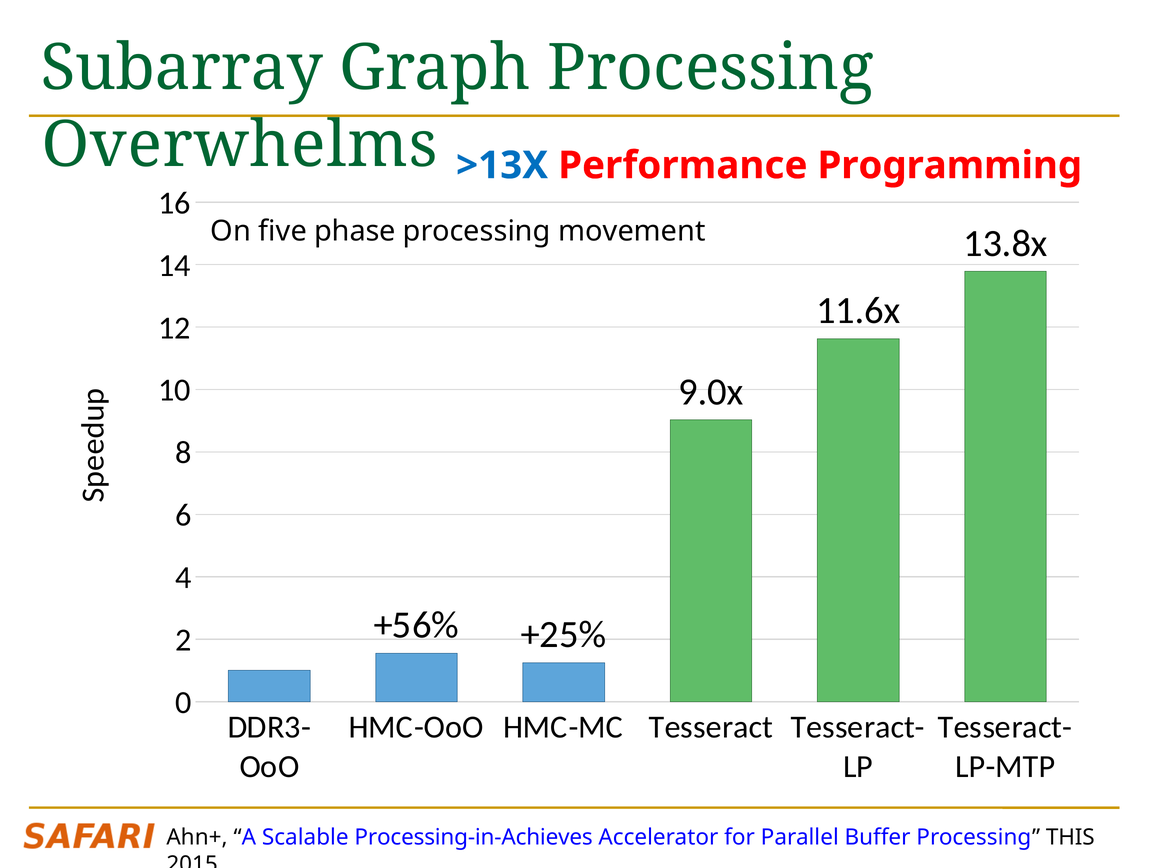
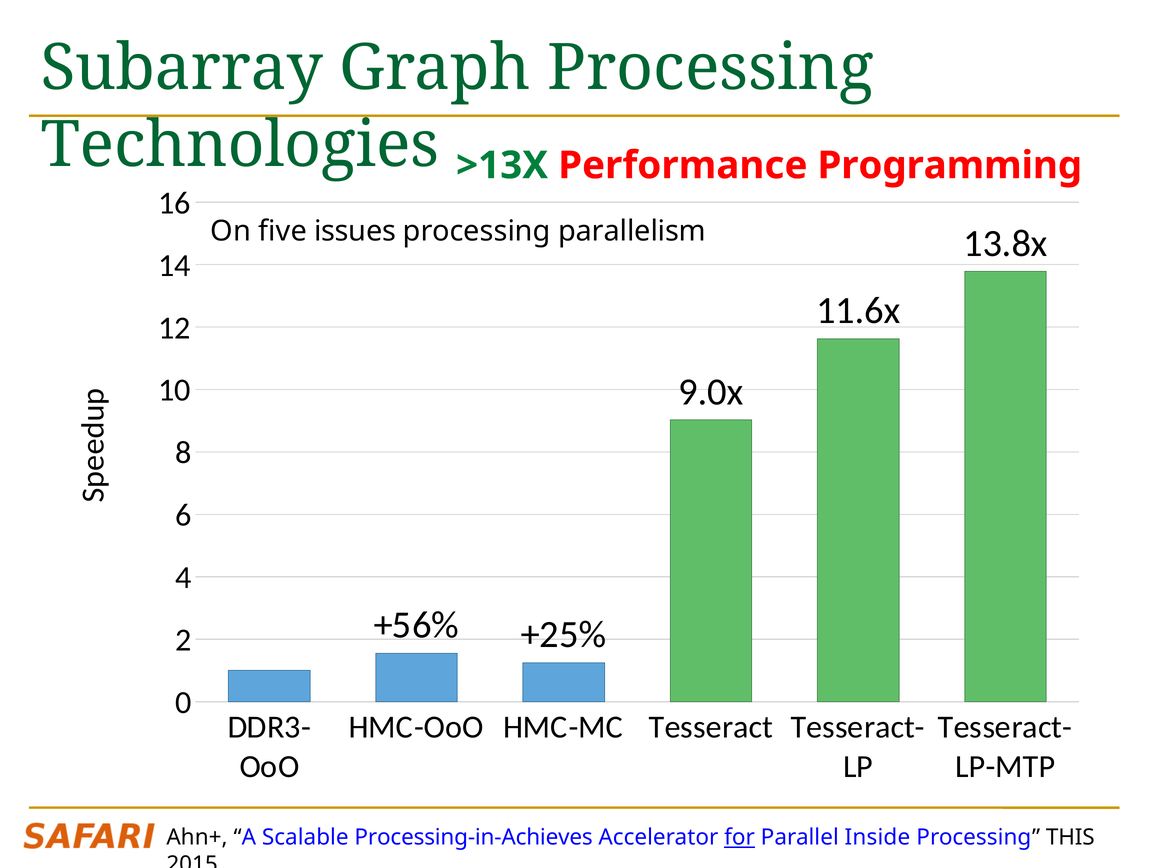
Overwhelms: Overwhelms -> Technologies
>13X colour: blue -> green
phase: phase -> issues
movement: movement -> parallelism
for underline: none -> present
Buffer: Buffer -> Inside
